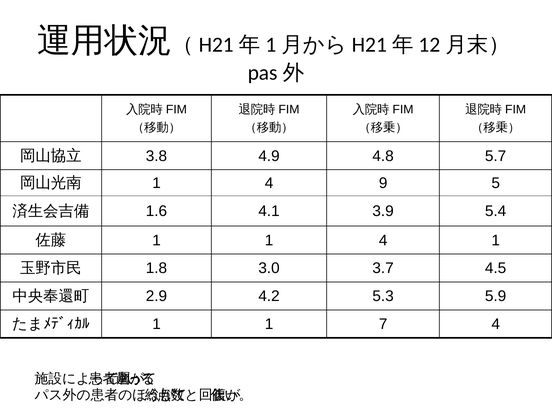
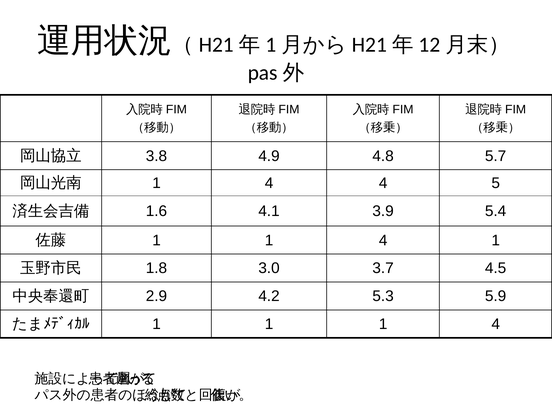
4 9: 9 -> 4
1 1 7: 7 -> 1
